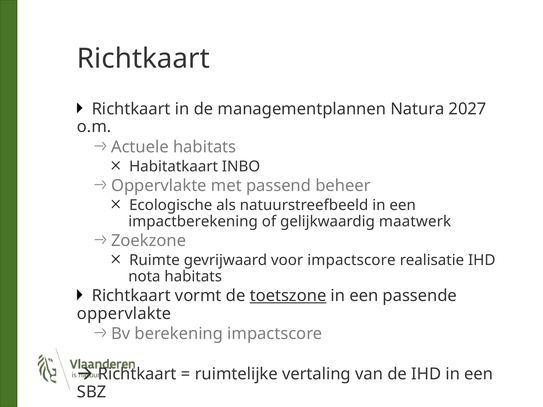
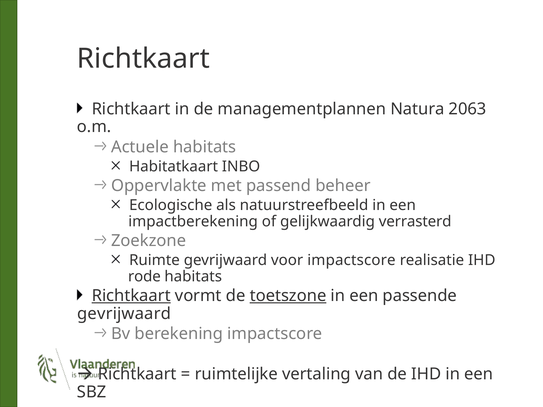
2027: 2027 -> 2063
maatwerk: maatwerk -> verrasterd
nota: nota -> rode
Richtkaart at (131, 296) underline: none -> present
oppervlakte at (124, 314): oppervlakte -> gevrijwaard
